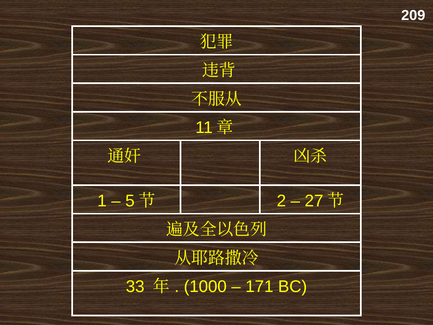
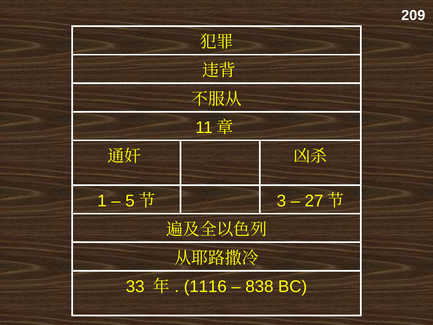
2: 2 -> 3
1000: 1000 -> 1116
171: 171 -> 838
